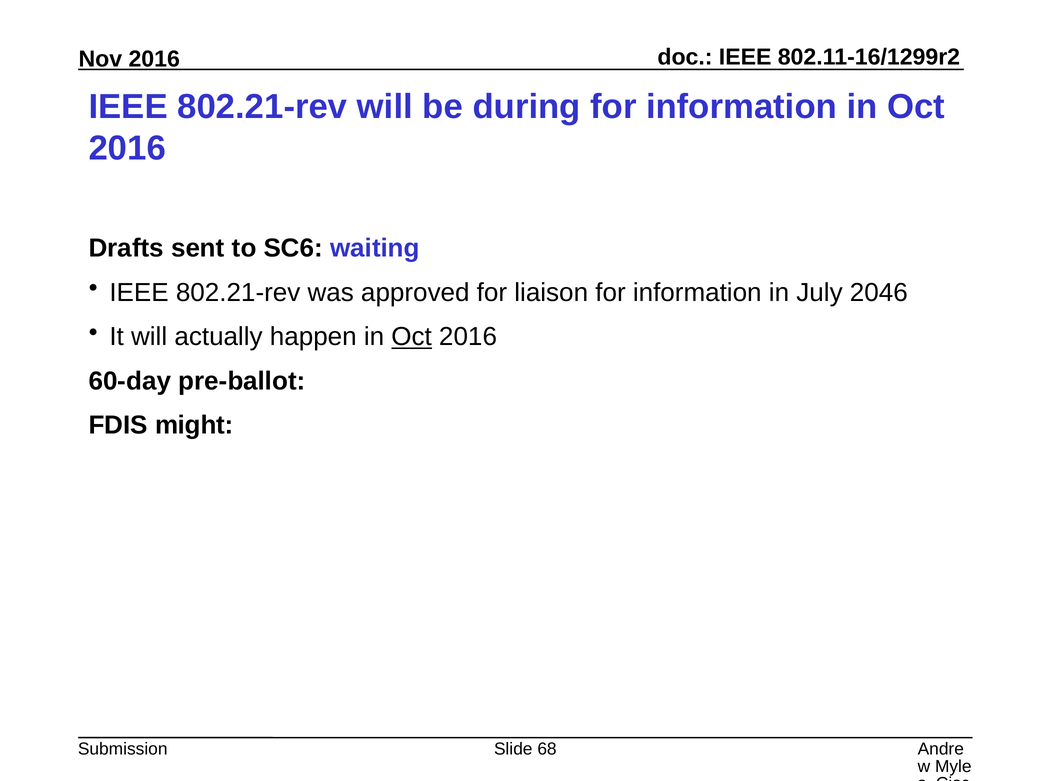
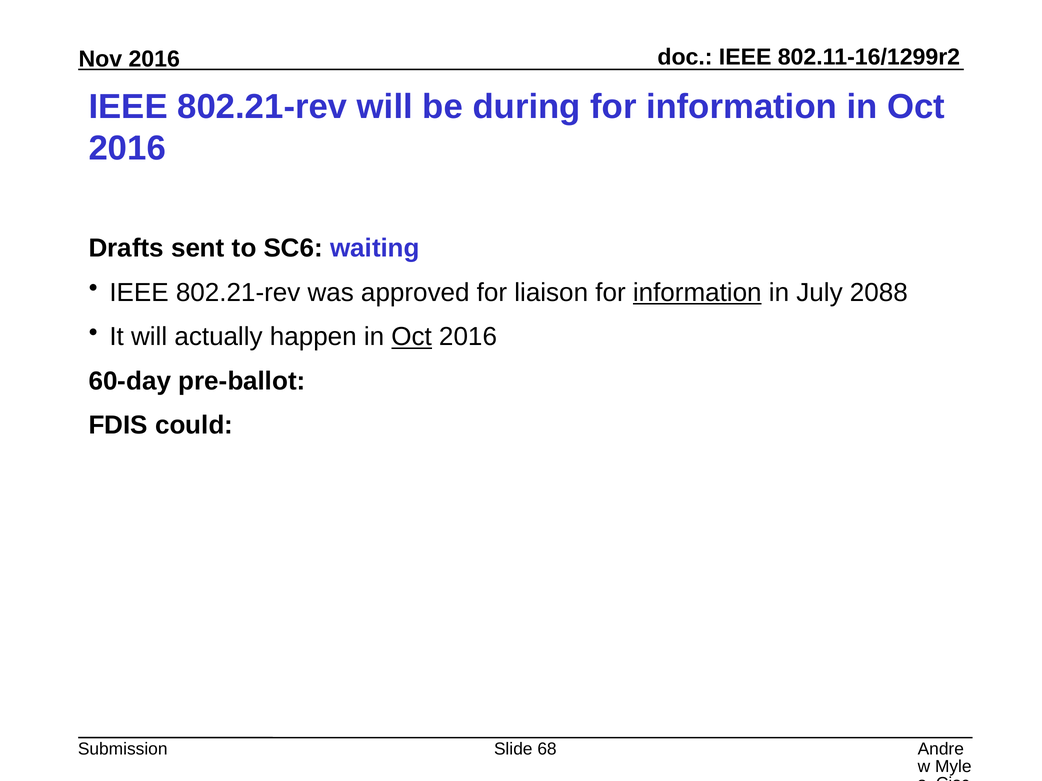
information at (697, 293) underline: none -> present
2046: 2046 -> 2088
might: might -> could
